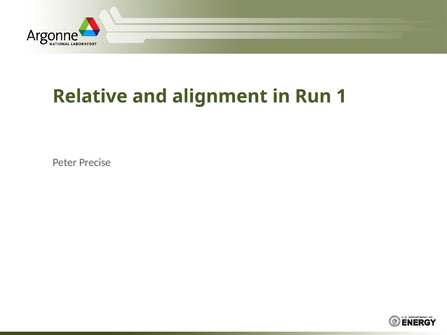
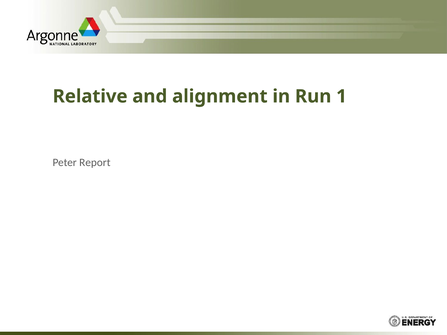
Precise: Precise -> Report
